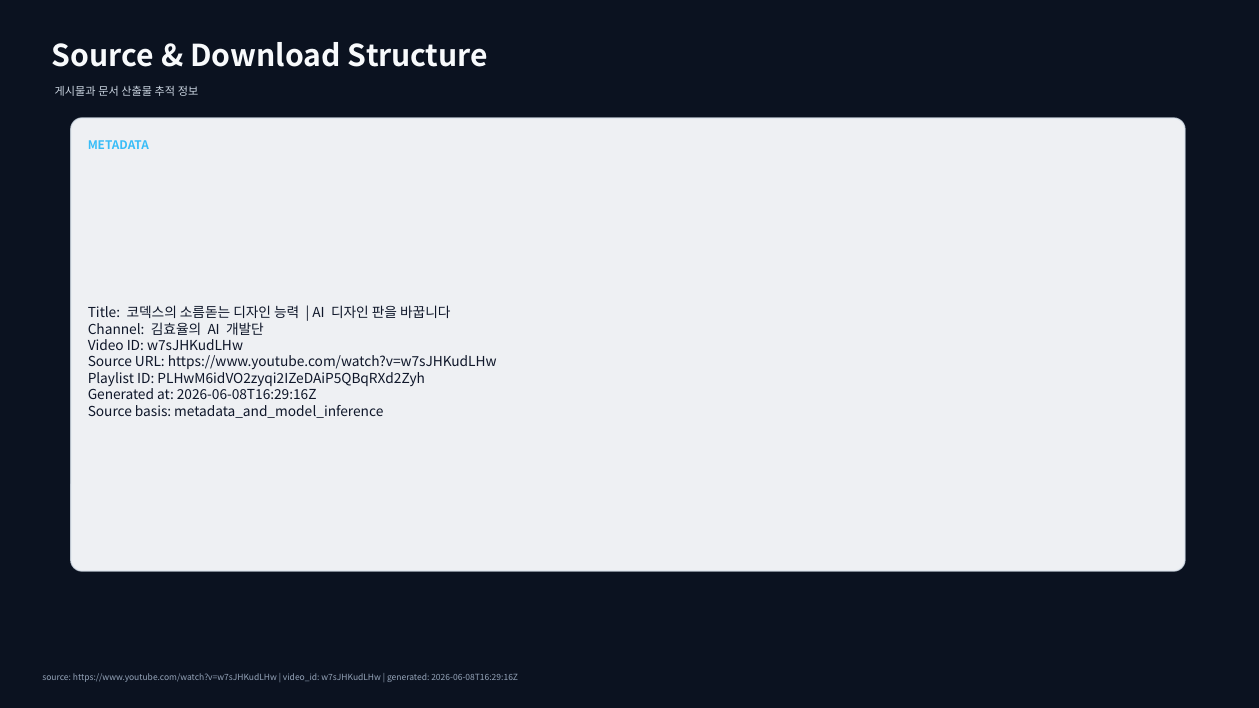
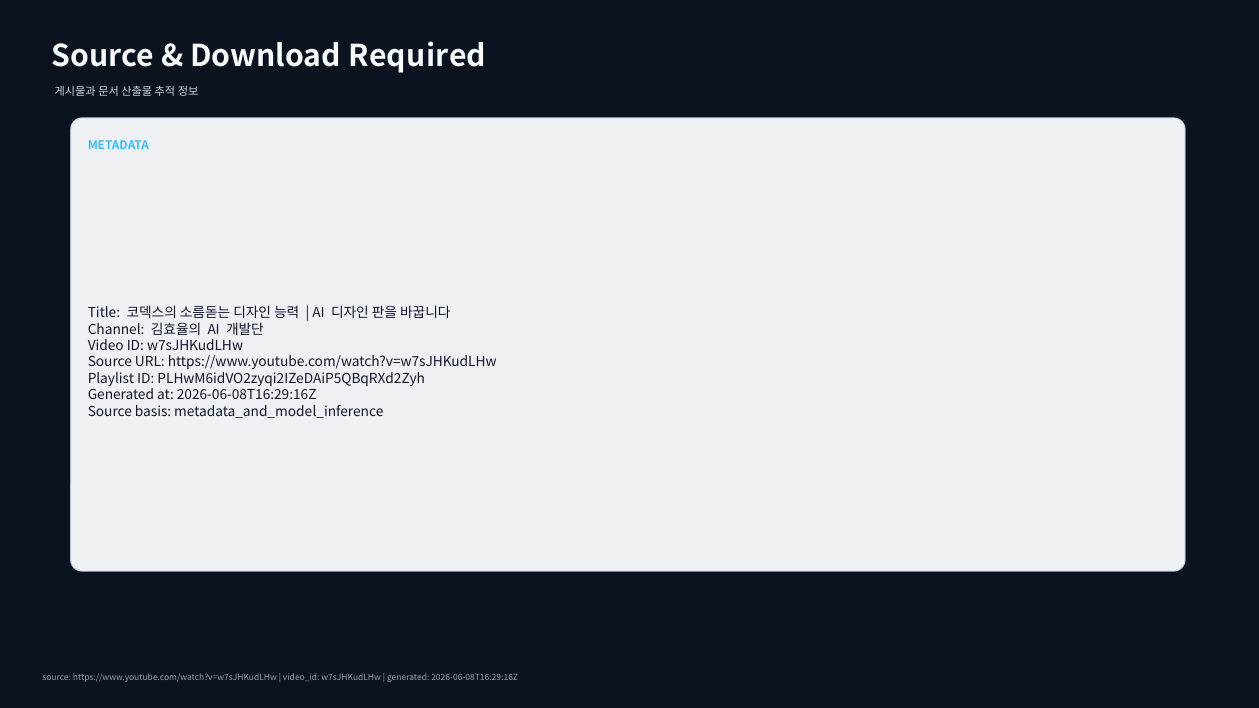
Structure: Structure -> Required
